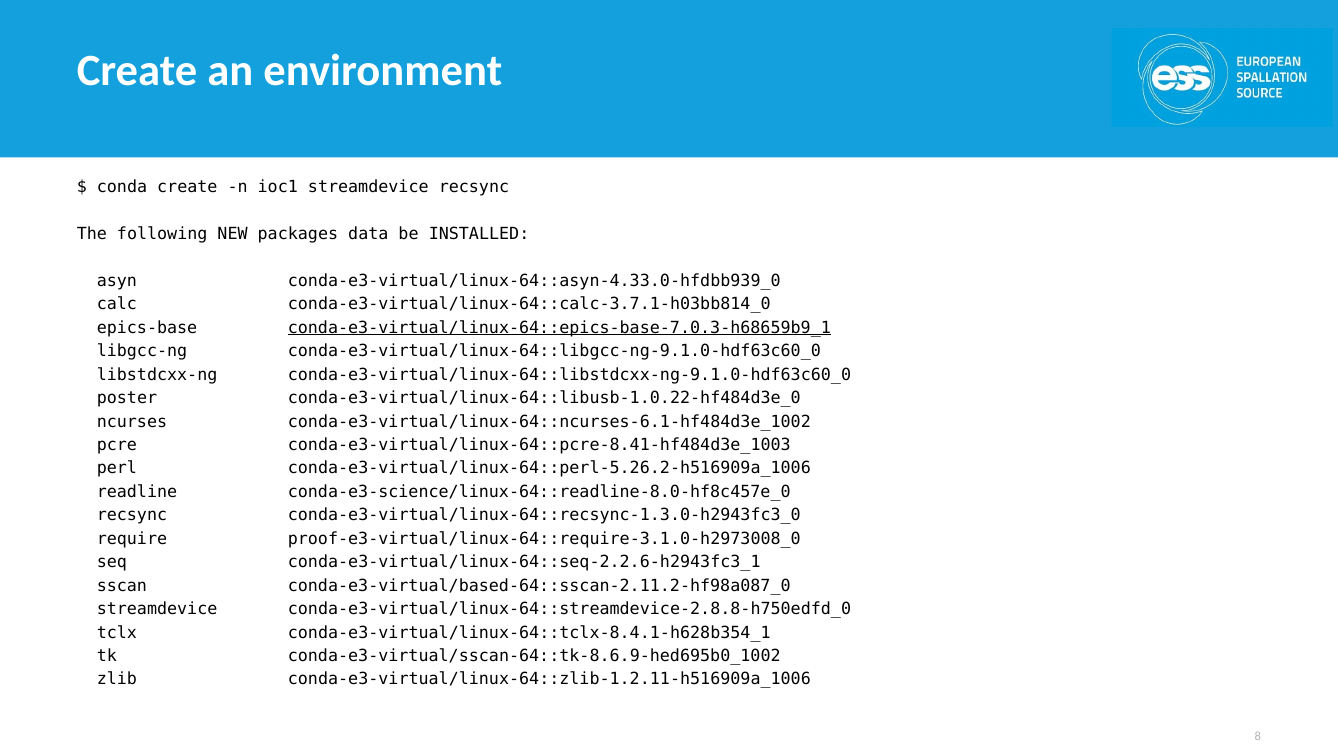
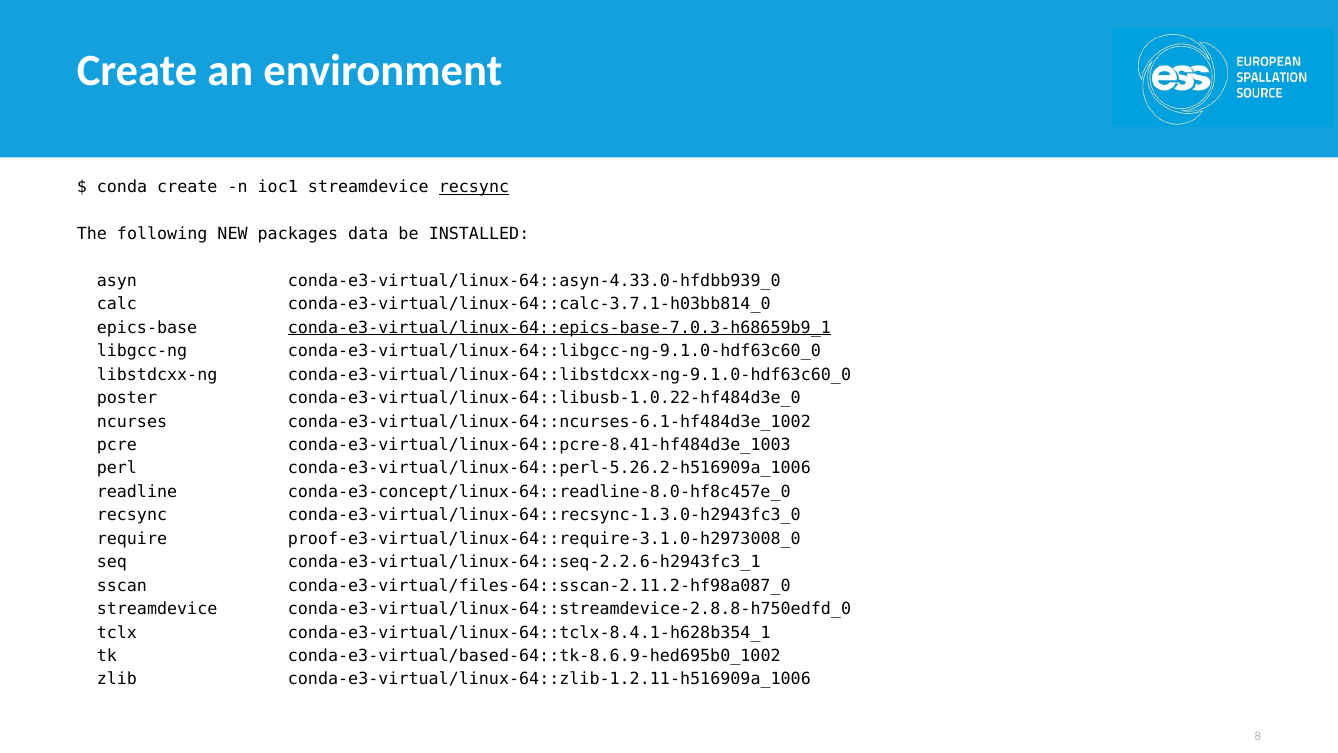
recsync at (474, 187) underline: none -> present
conda-e3-science/linux-64::readline-8.0-hf8c457e_0: conda-e3-science/linux-64::readline-8.0-hf8c457e_0 -> conda-e3-concept/linux-64::readline-8.0-hf8c457e_0
conda-e3-virtual/based-64::sscan-2.11.2-hf98a087_0: conda-e3-virtual/based-64::sscan-2.11.2-hf98a087_0 -> conda-e3-virtual/files-64::sscan-2.11.2-hf98a087_0
conda-e3-virtual/sscan-64::tk-8.6.9-hed695b0_1002: conda-e3-virtual/sscan-64::tk-8.6.9-hed695b0_1002 -> conda-e3-virtual/based-64::tk-8.6.9-hed695b0_1002
